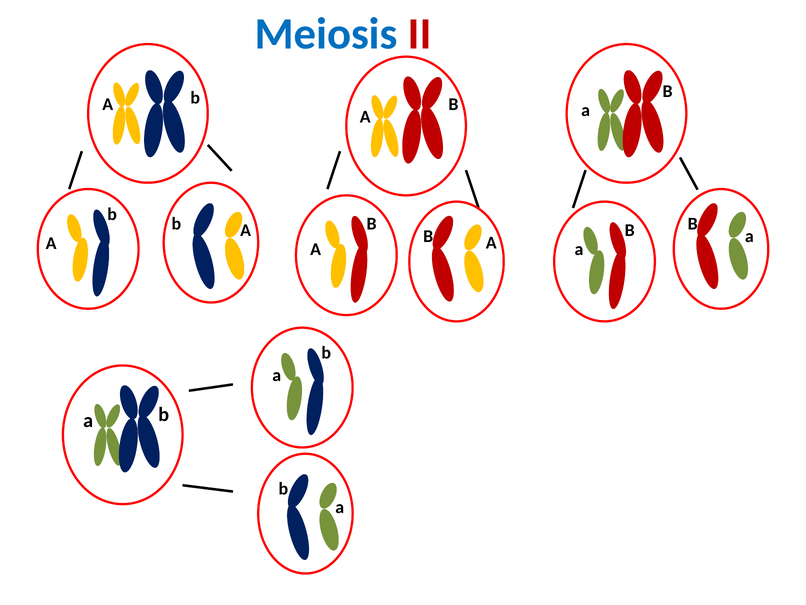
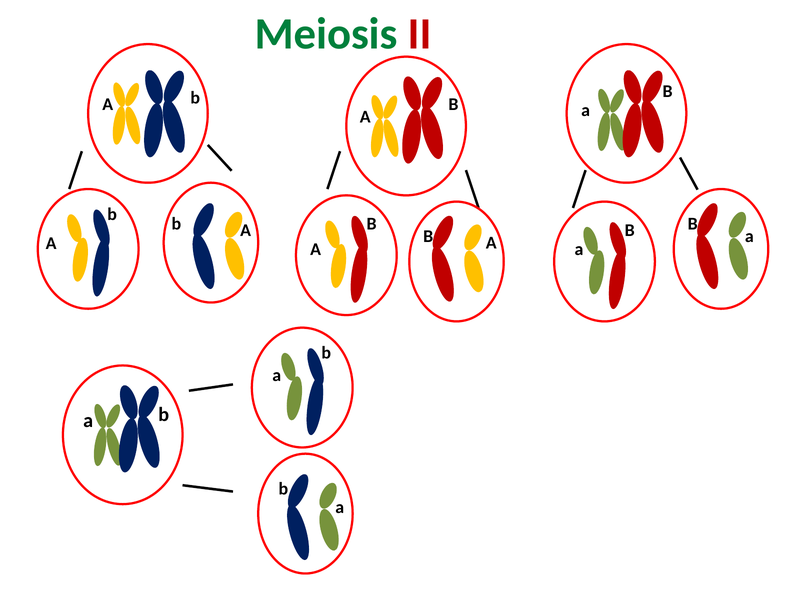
Meiosis colour: blue -> green
